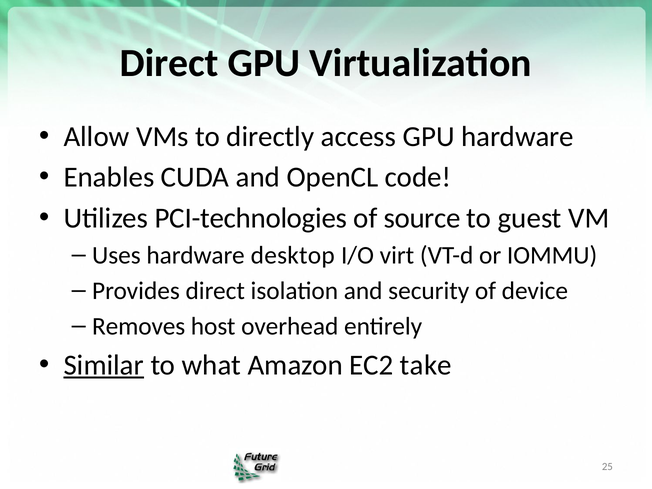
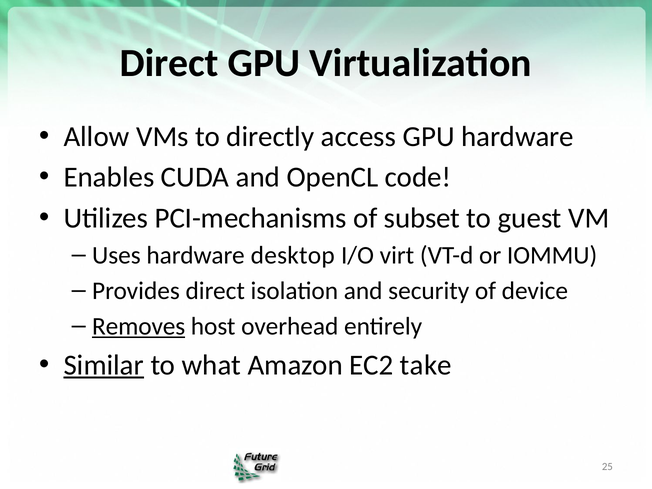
PCI-technologies: PCI-technologies -> PCI-mechanisms
source: source -> subset
Removes underline: none -> present
